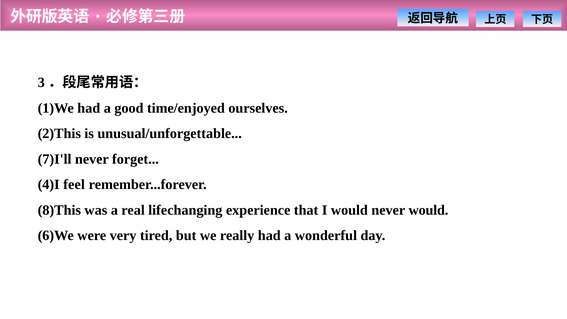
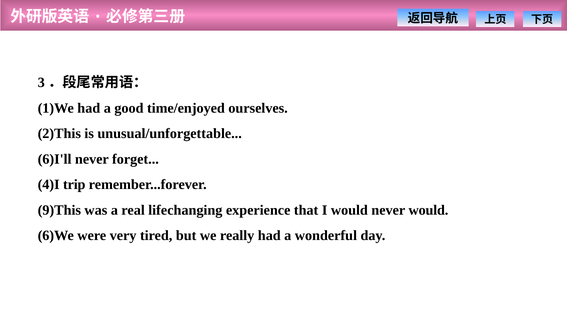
7)I'll: 7)I'll -> 6)I'll
feel: feel -> trip
8)This: 8)This -> 9)This
